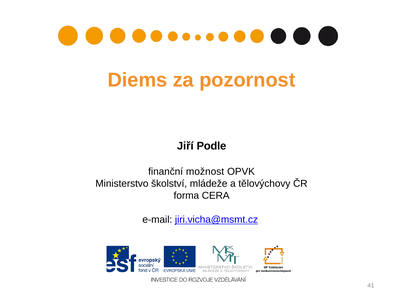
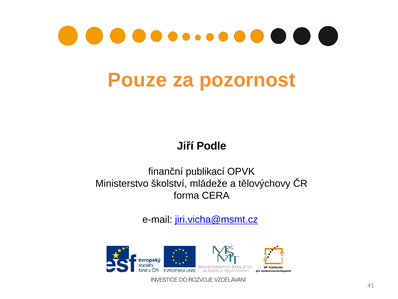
Diems: Diems -> Pouze
možnost: možnost -> publikací
